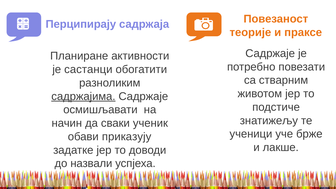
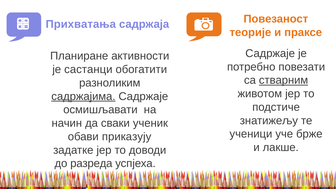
Перципирају: Перципирају -> Прихватања
стварним underline: none -> present
назвали: назвали -> разреда
